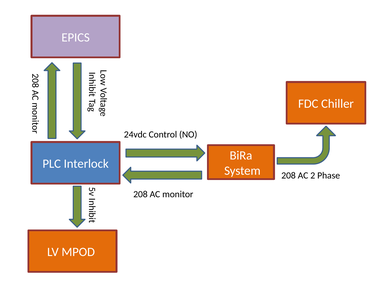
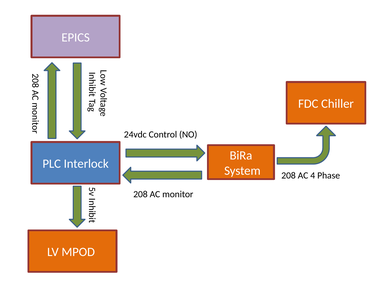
AC 2: 2 -> 4
